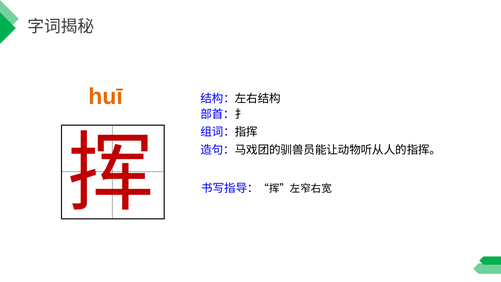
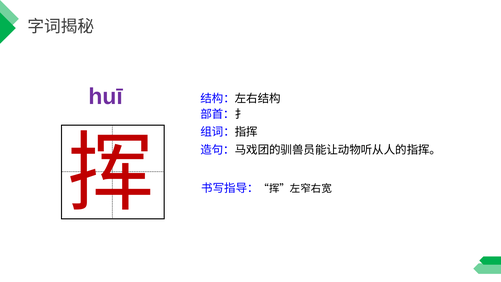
huī colour: orange -> purple
